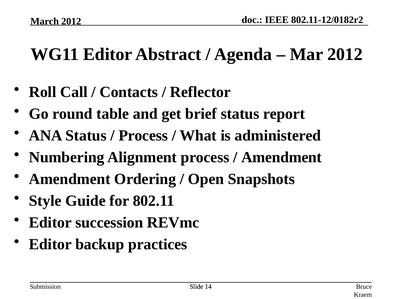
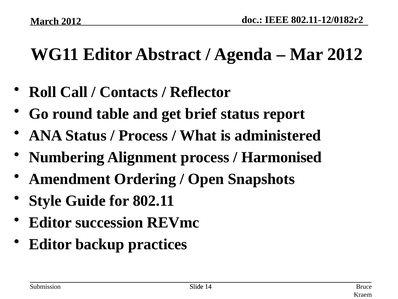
Amendment at (282, 157): Amendment -> Harmonised
